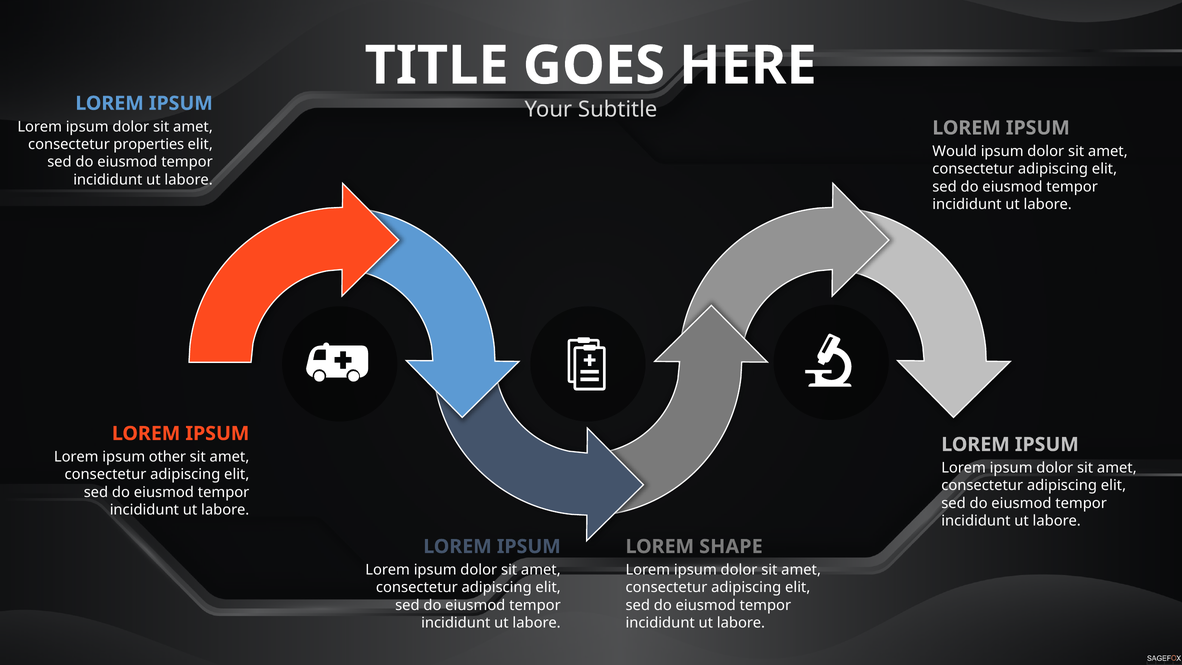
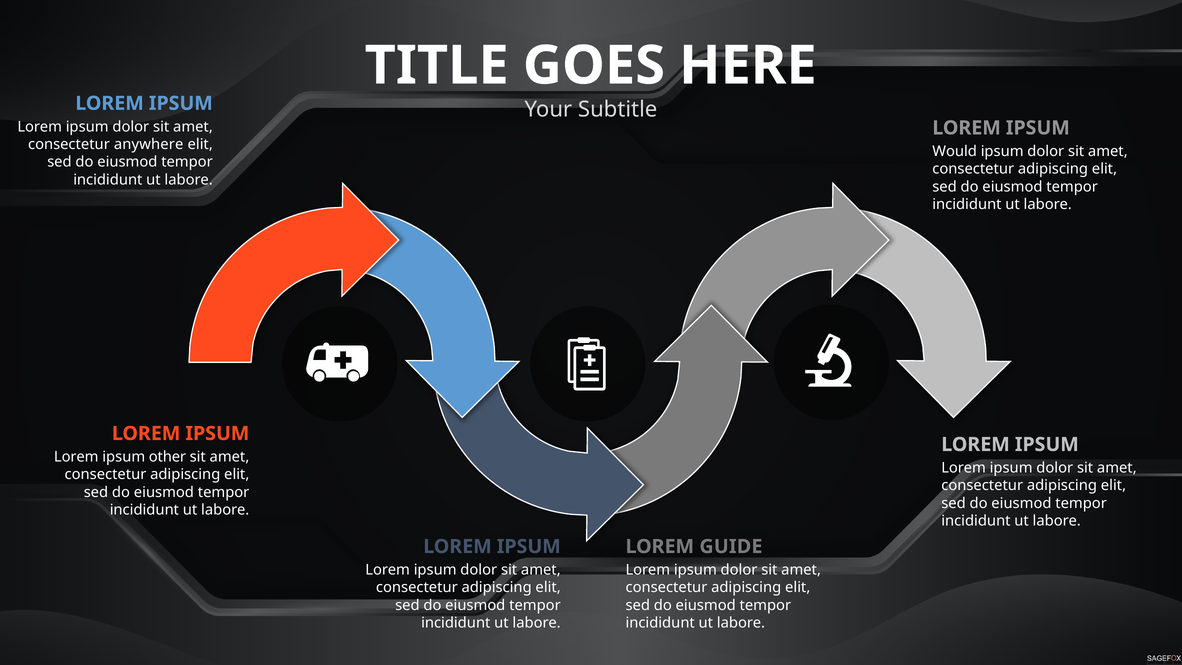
properties: properties -> anywhere
SHAPE: SHAPE -> GUIDE
